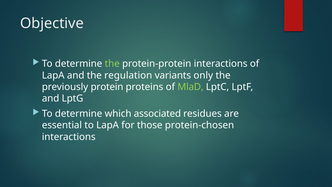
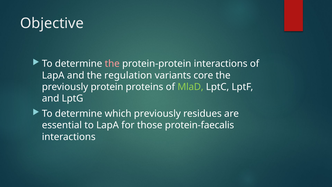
the at (112, 64) colour: light green -> pink
only: only -> core
which associated: associated -> previously
protein-chosen: protein-chosen -> protein-faecalis
